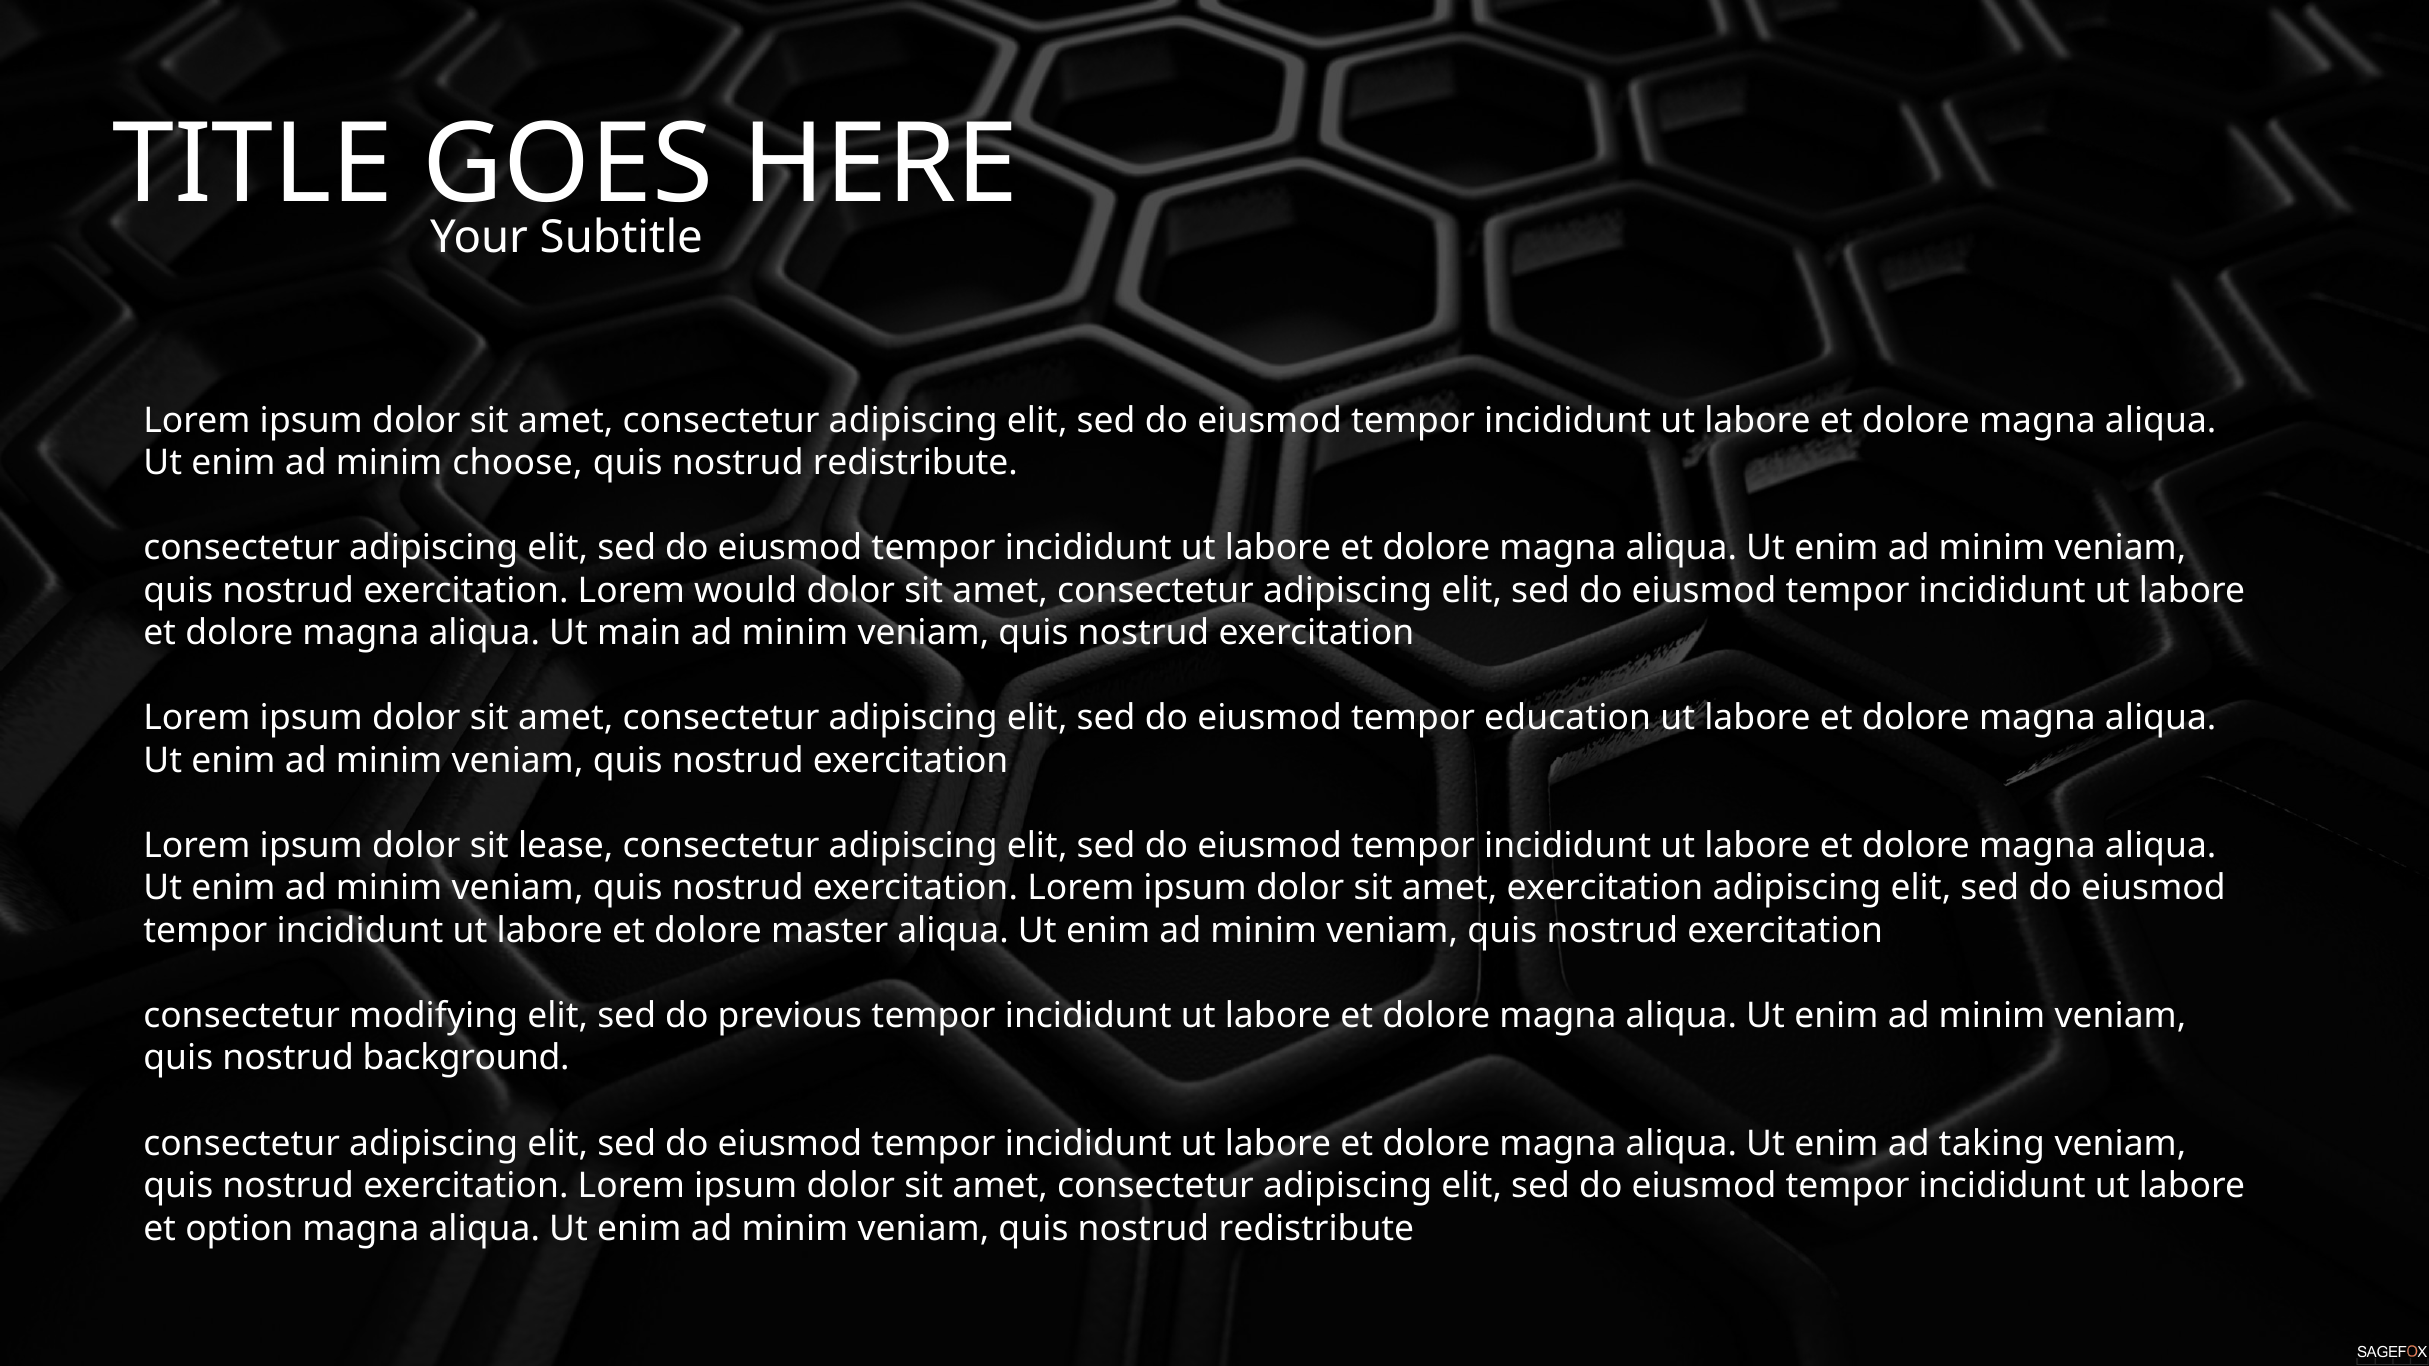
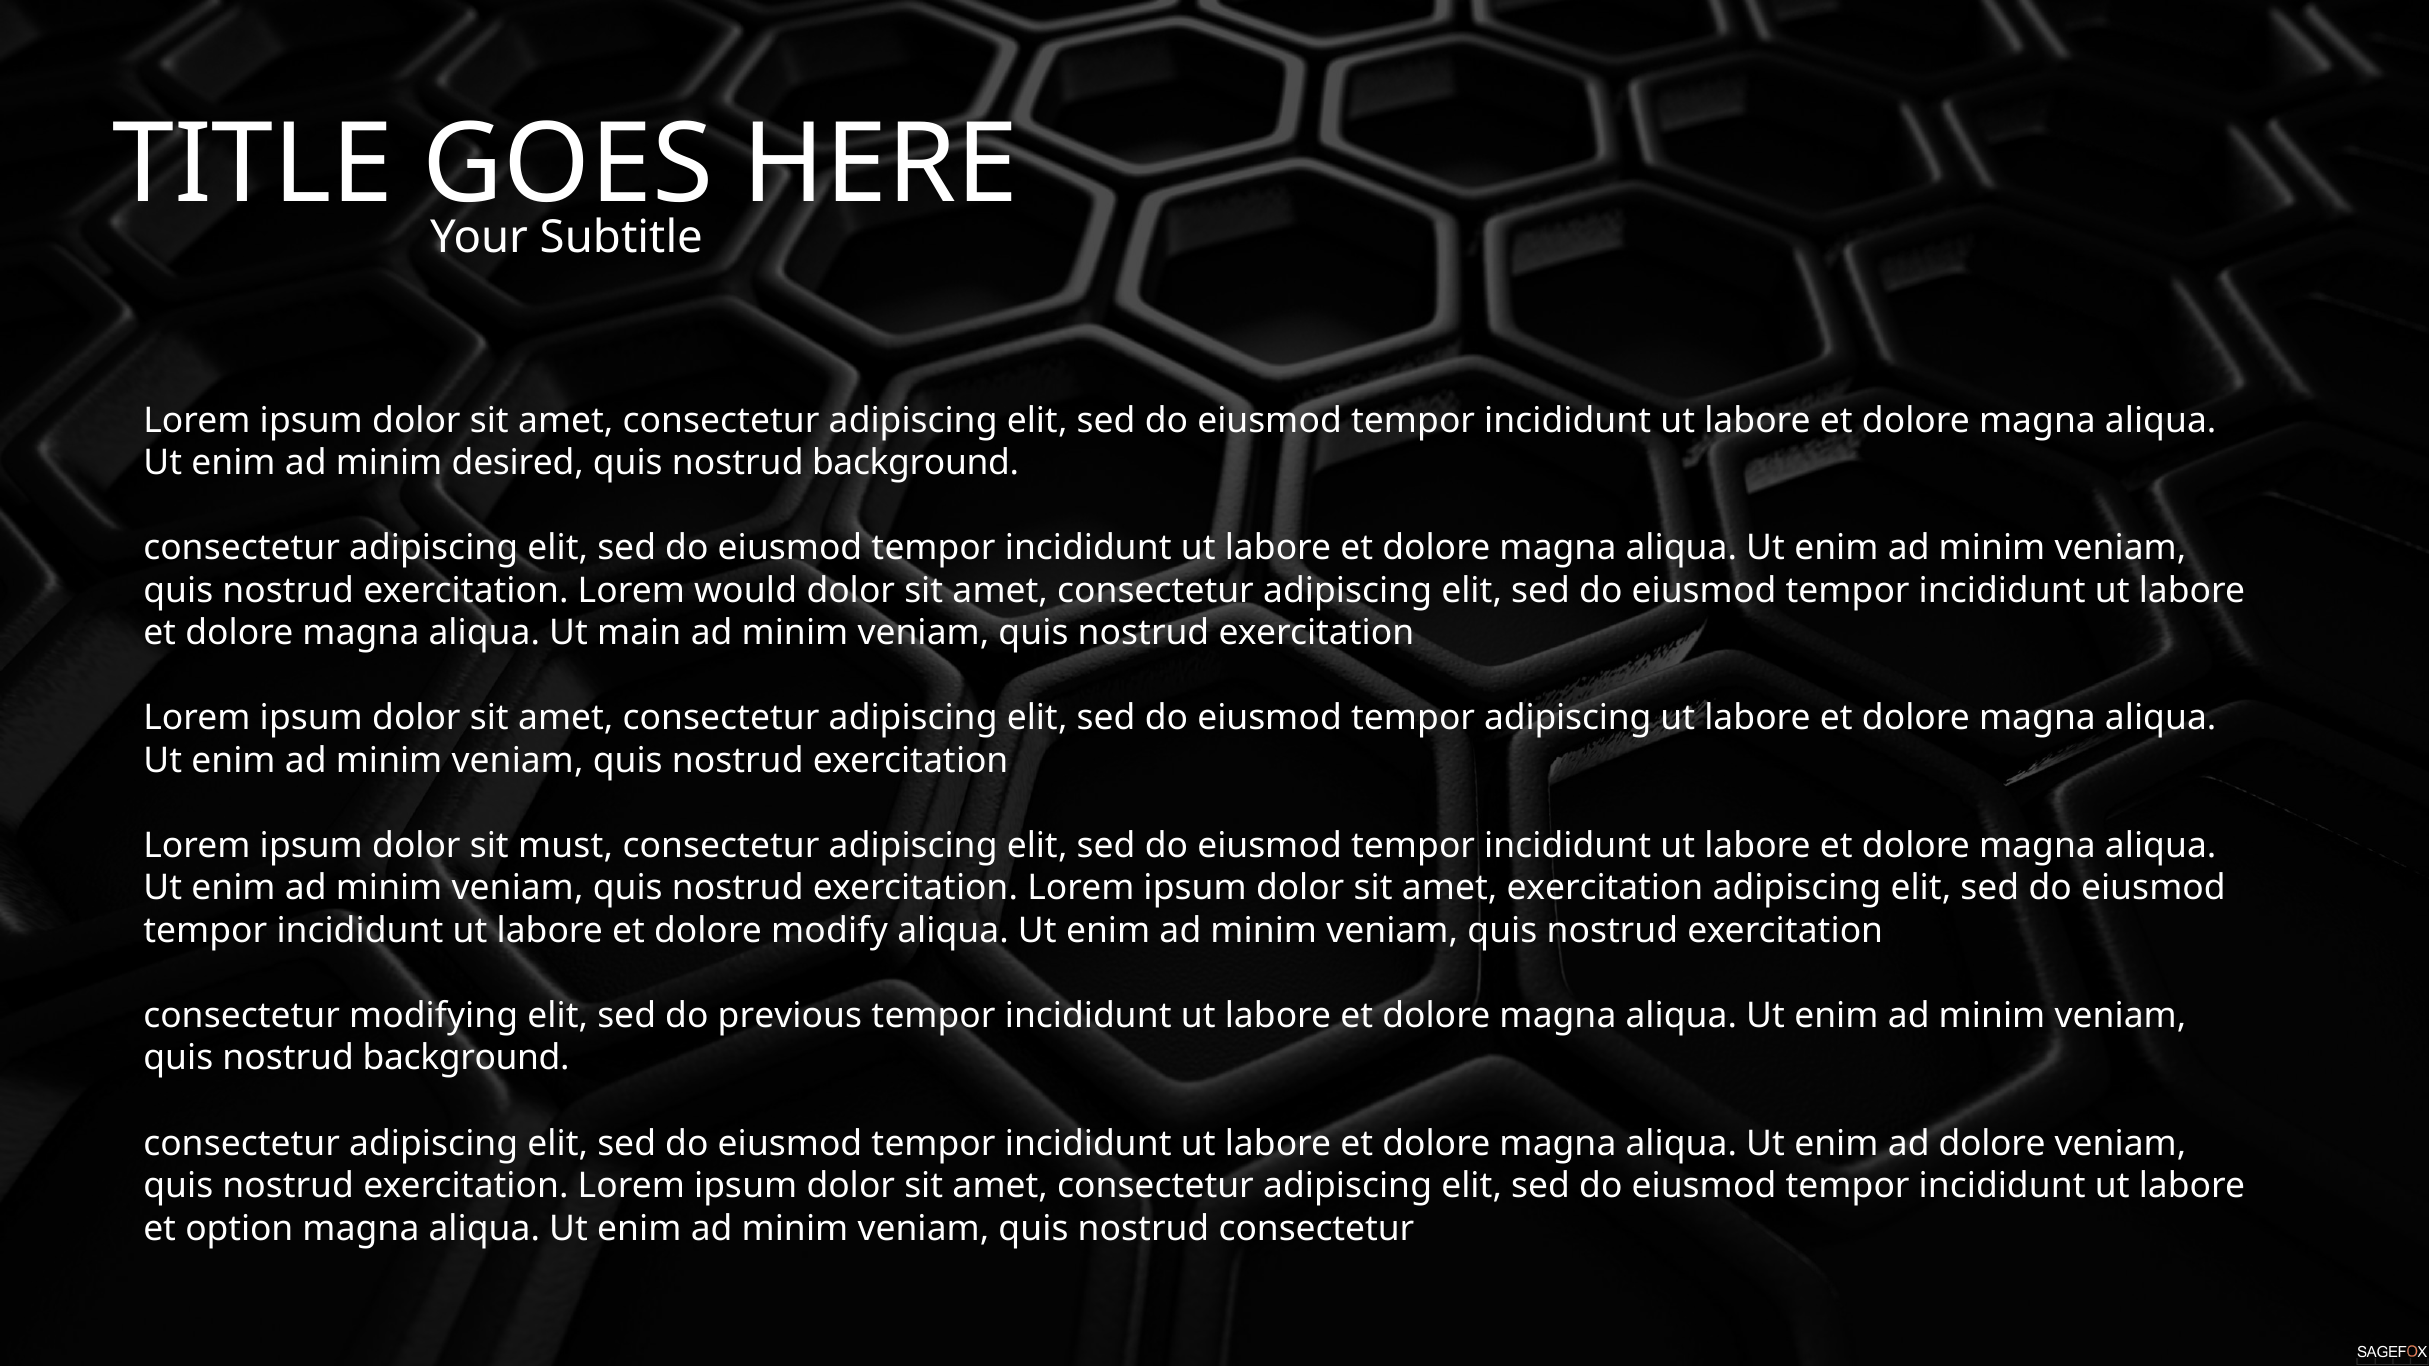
choose: choose -> desired
redistribute at (915, 463): redistribute -> background
tempor education: education -> adipiscing
lease: lease -> must
master: master -> modify
ad taking: taking -> dolore
veniam quis nostrud redistribute: redistribute -> consectetur
